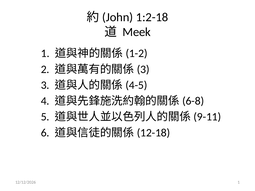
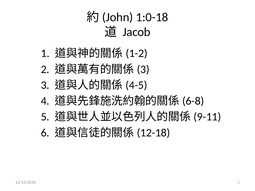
1:2-18: 1:2-18 -> 1:0-18
Meek: Meek -> Jacob
